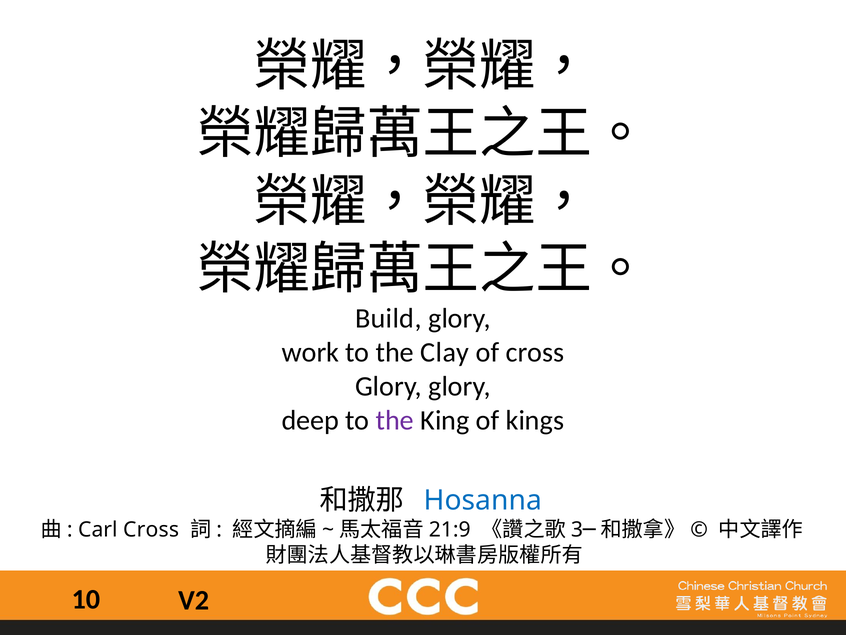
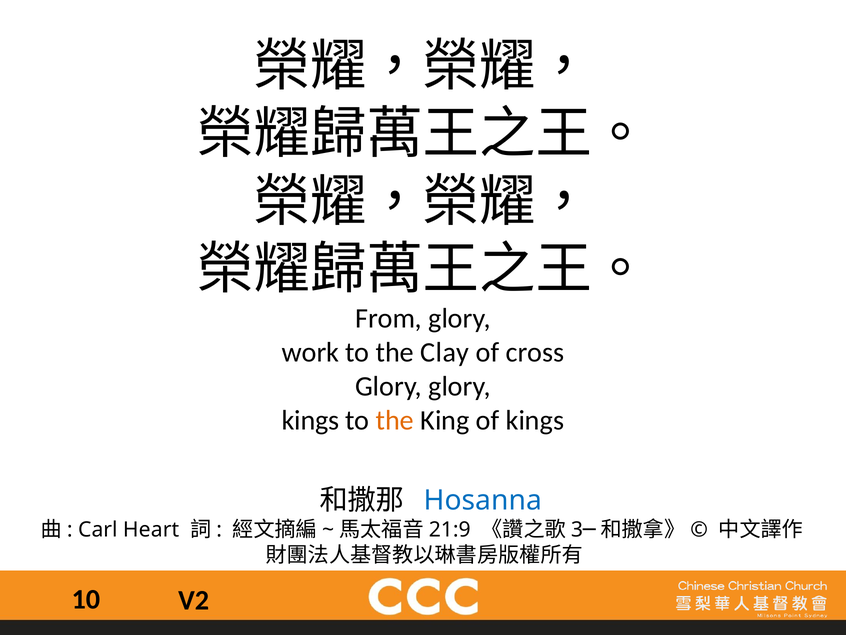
Build: Build -> From
deep at (310, 420): deep -> kings
the at (395, 420) colour: purple -> orange
Carl Cross: Cross -> Heart
